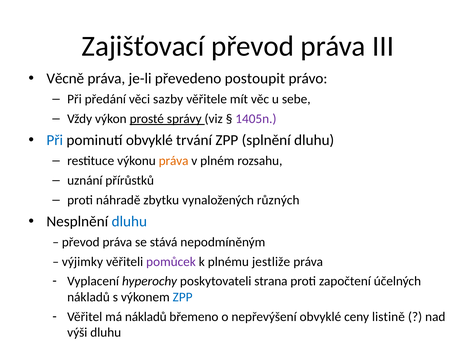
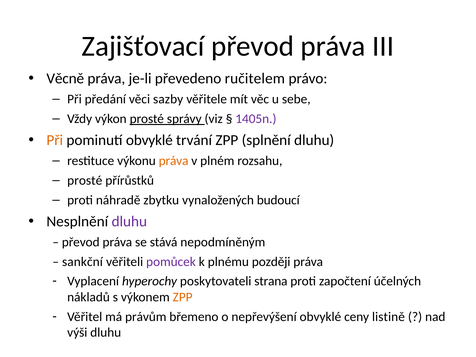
postoupit: postoupit -> ručitelem
Při at (55, 140) colour: blue -> orange
uznání at (85, 180): uznání -> prosté
různých: různých -> budoucí
dluhu at (129, 221) colour: blue -> purple
výjimky: výjimky -> sankční
jestliže: jestliže -> později
ZPP at (183, 297) colour: blue -> orange
má nákladů: nákladů -> právům
